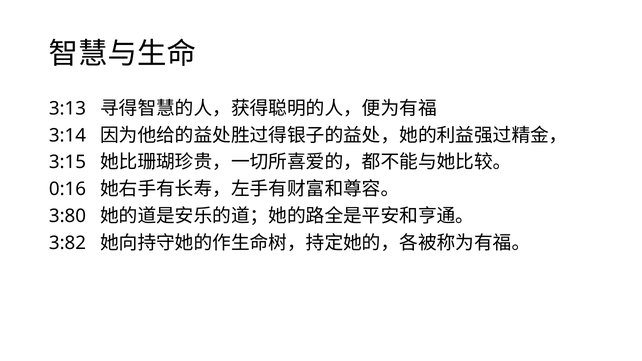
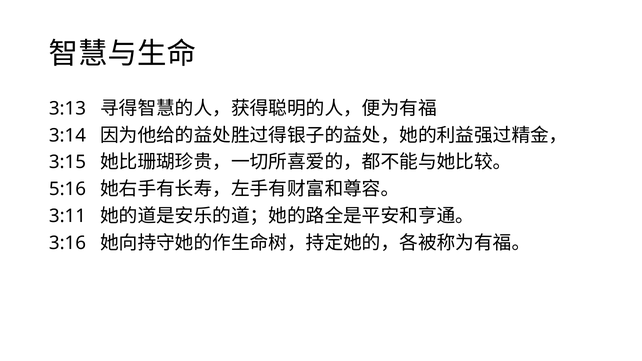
0:16: 0:16 -> 5:16
3:80: 3:80 -> 3:11
3:82: 3:82 -> 3:16
